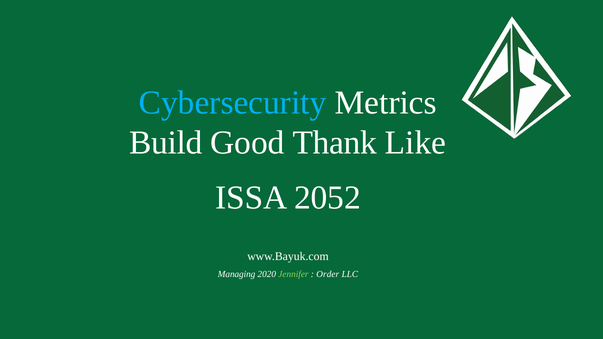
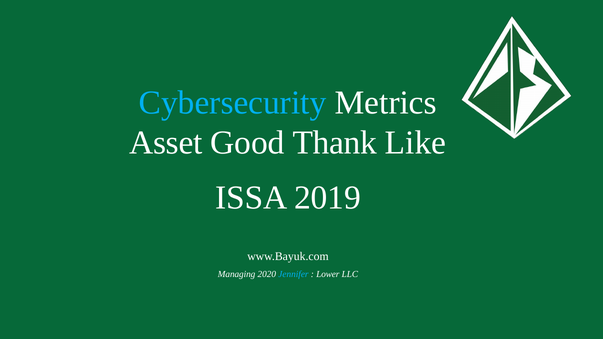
Build: Build -> Asset
2052: 2052 -> 2019
Jennifer colour: light green -> light blue
Order: Order -> Lower
